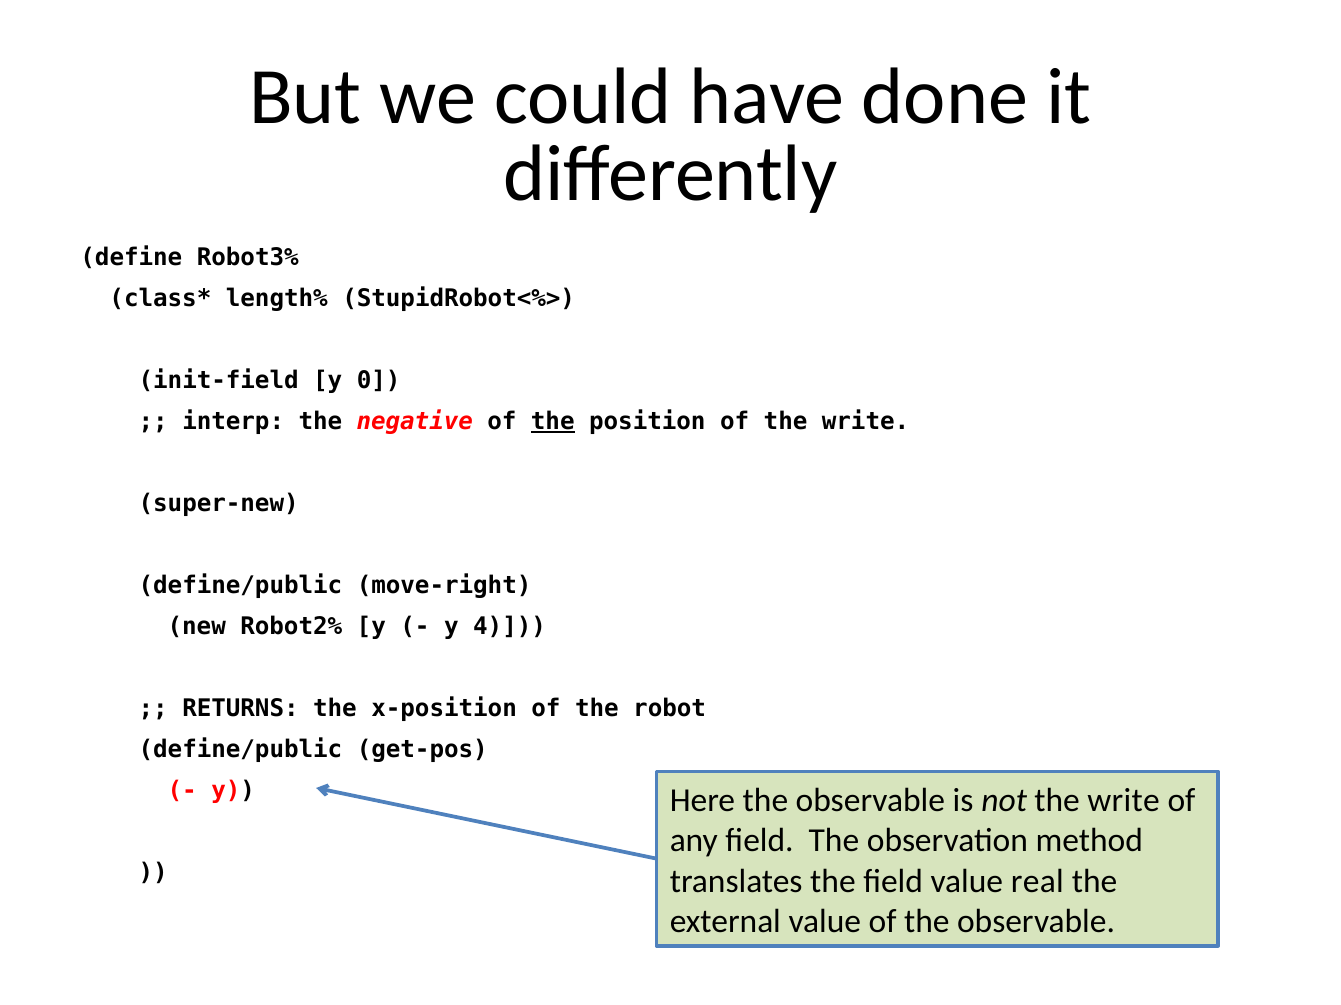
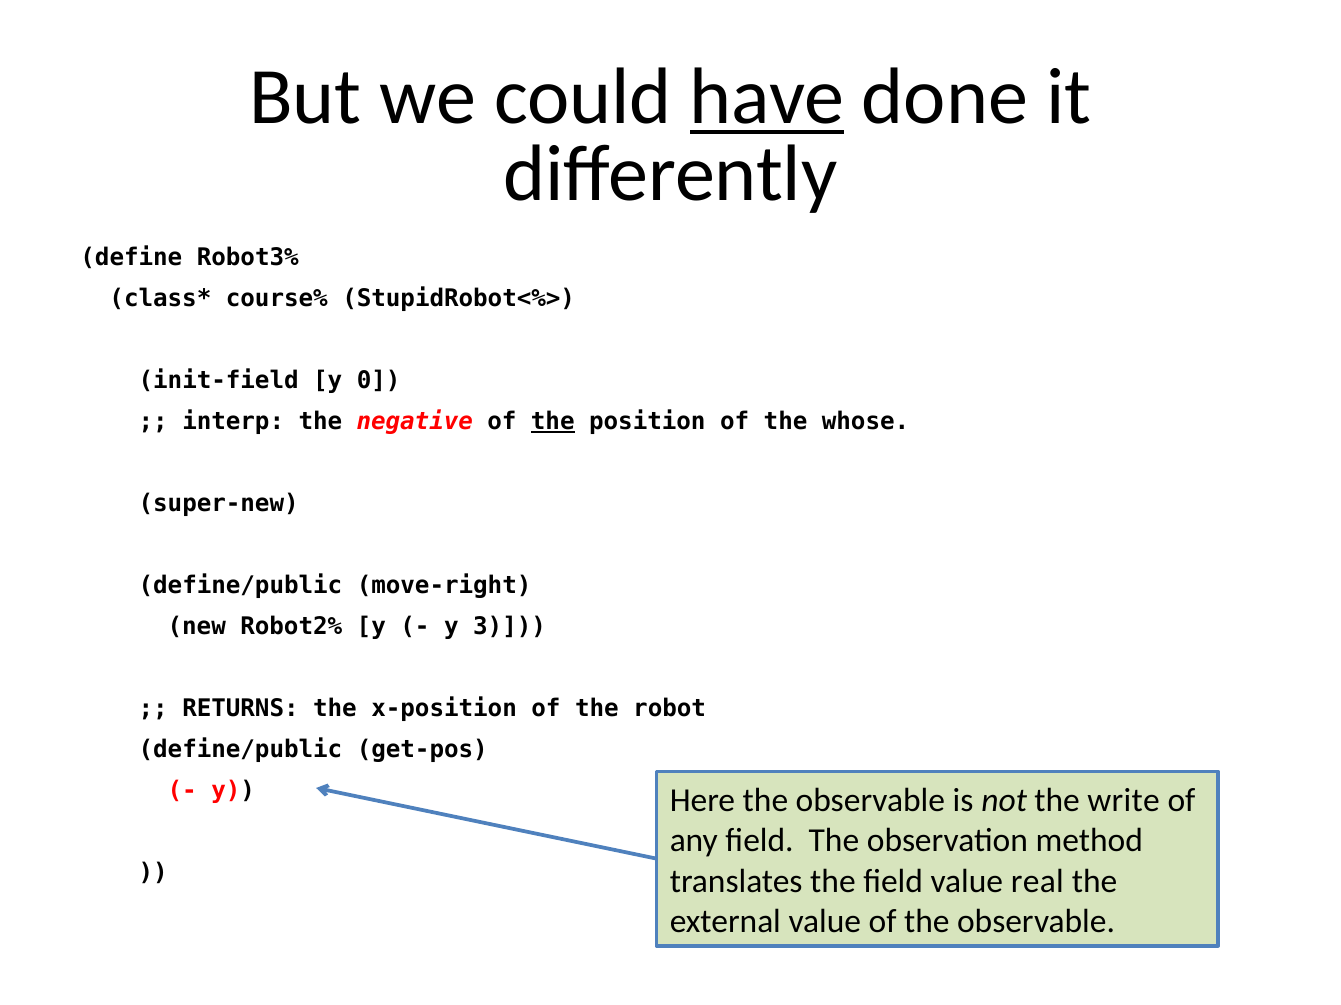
have underline: none -> present
length%: length% -> course%
of the write: write -> whose
4: 4 -> 3
